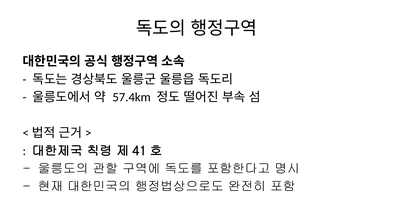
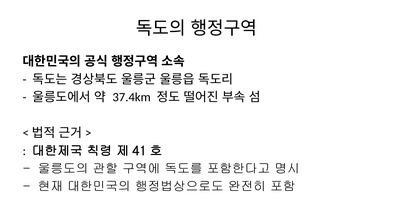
57.4km: 57.4km -> 37.4km
